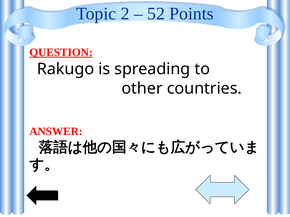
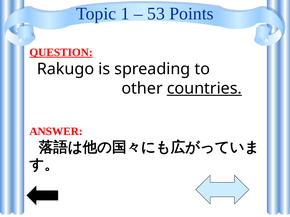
2: 2 -> 1
52: 52 -> 53
countries underline: none -> present
